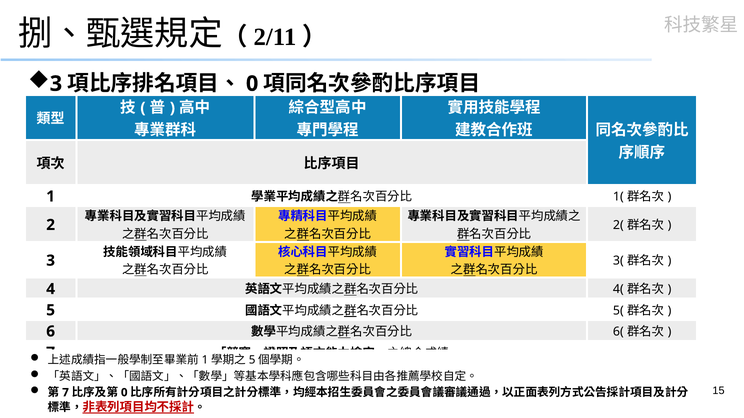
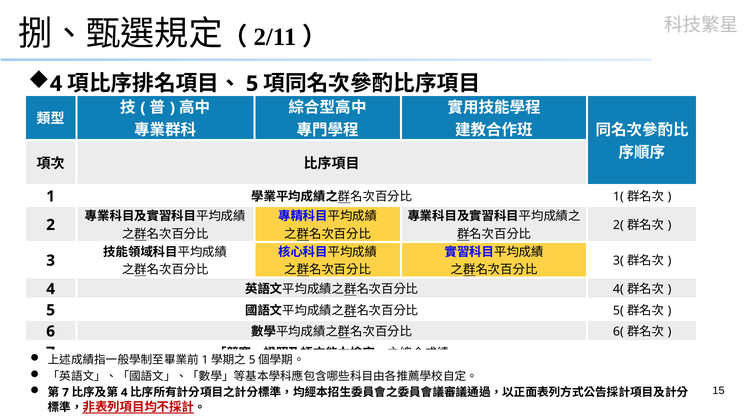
3 at (56, 84): 3 -> 4
0 at (252, 84): 0 -> 5
0 at (124, 393): 0 -> 4
